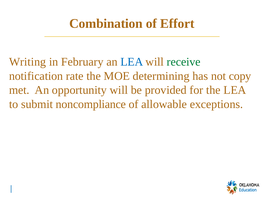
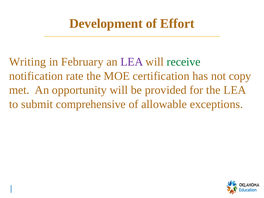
Combination: Combination -> Development
LEA at (132, 62) colour: blue -> purple
determining: determining -> certification
noncompliance: noncompliance -> comprehensive
